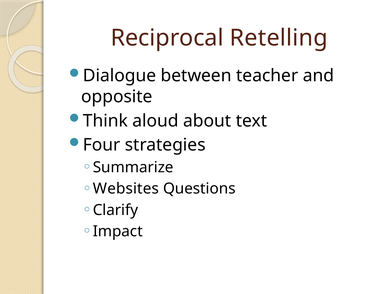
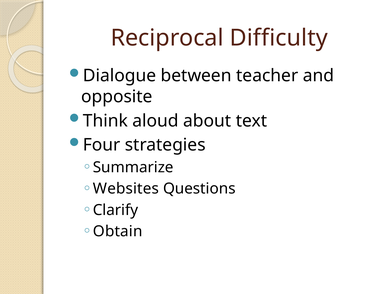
Retelling: Retelling -> Difficulty
Impact: Impact -> Obtain
